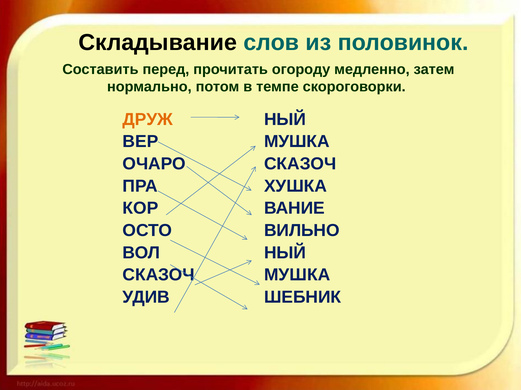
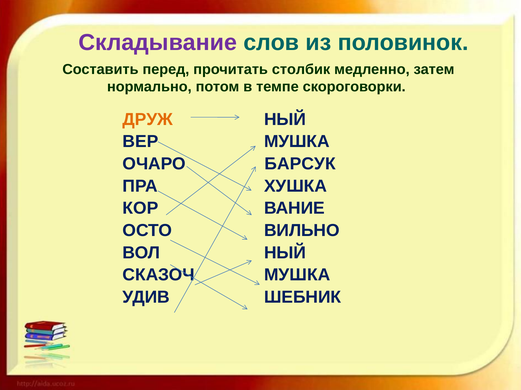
Складывание colour: black -> purple
огороду: огороду -> столбик
СКАЗОЧ at (300, 164): СКАЗОЧ -> БАРСУК
